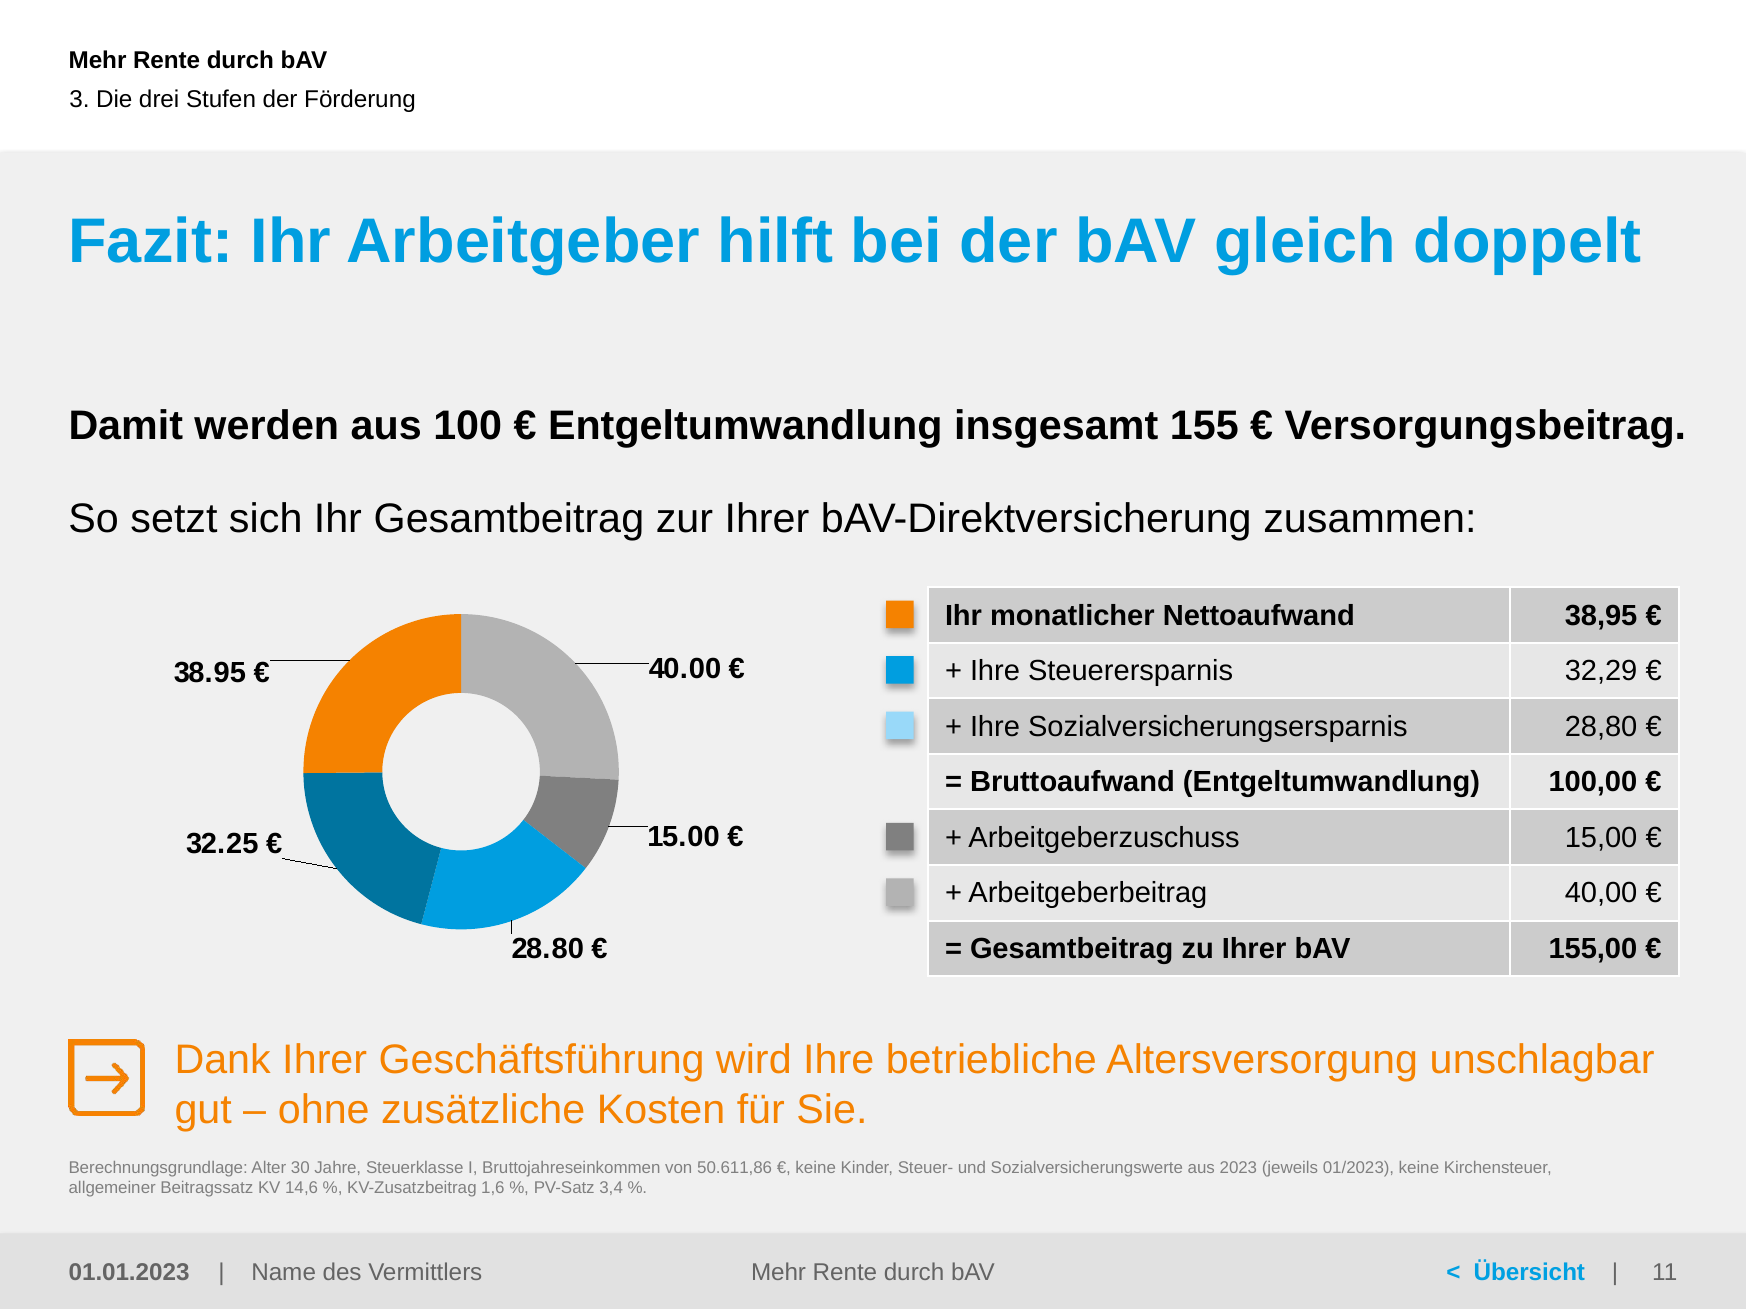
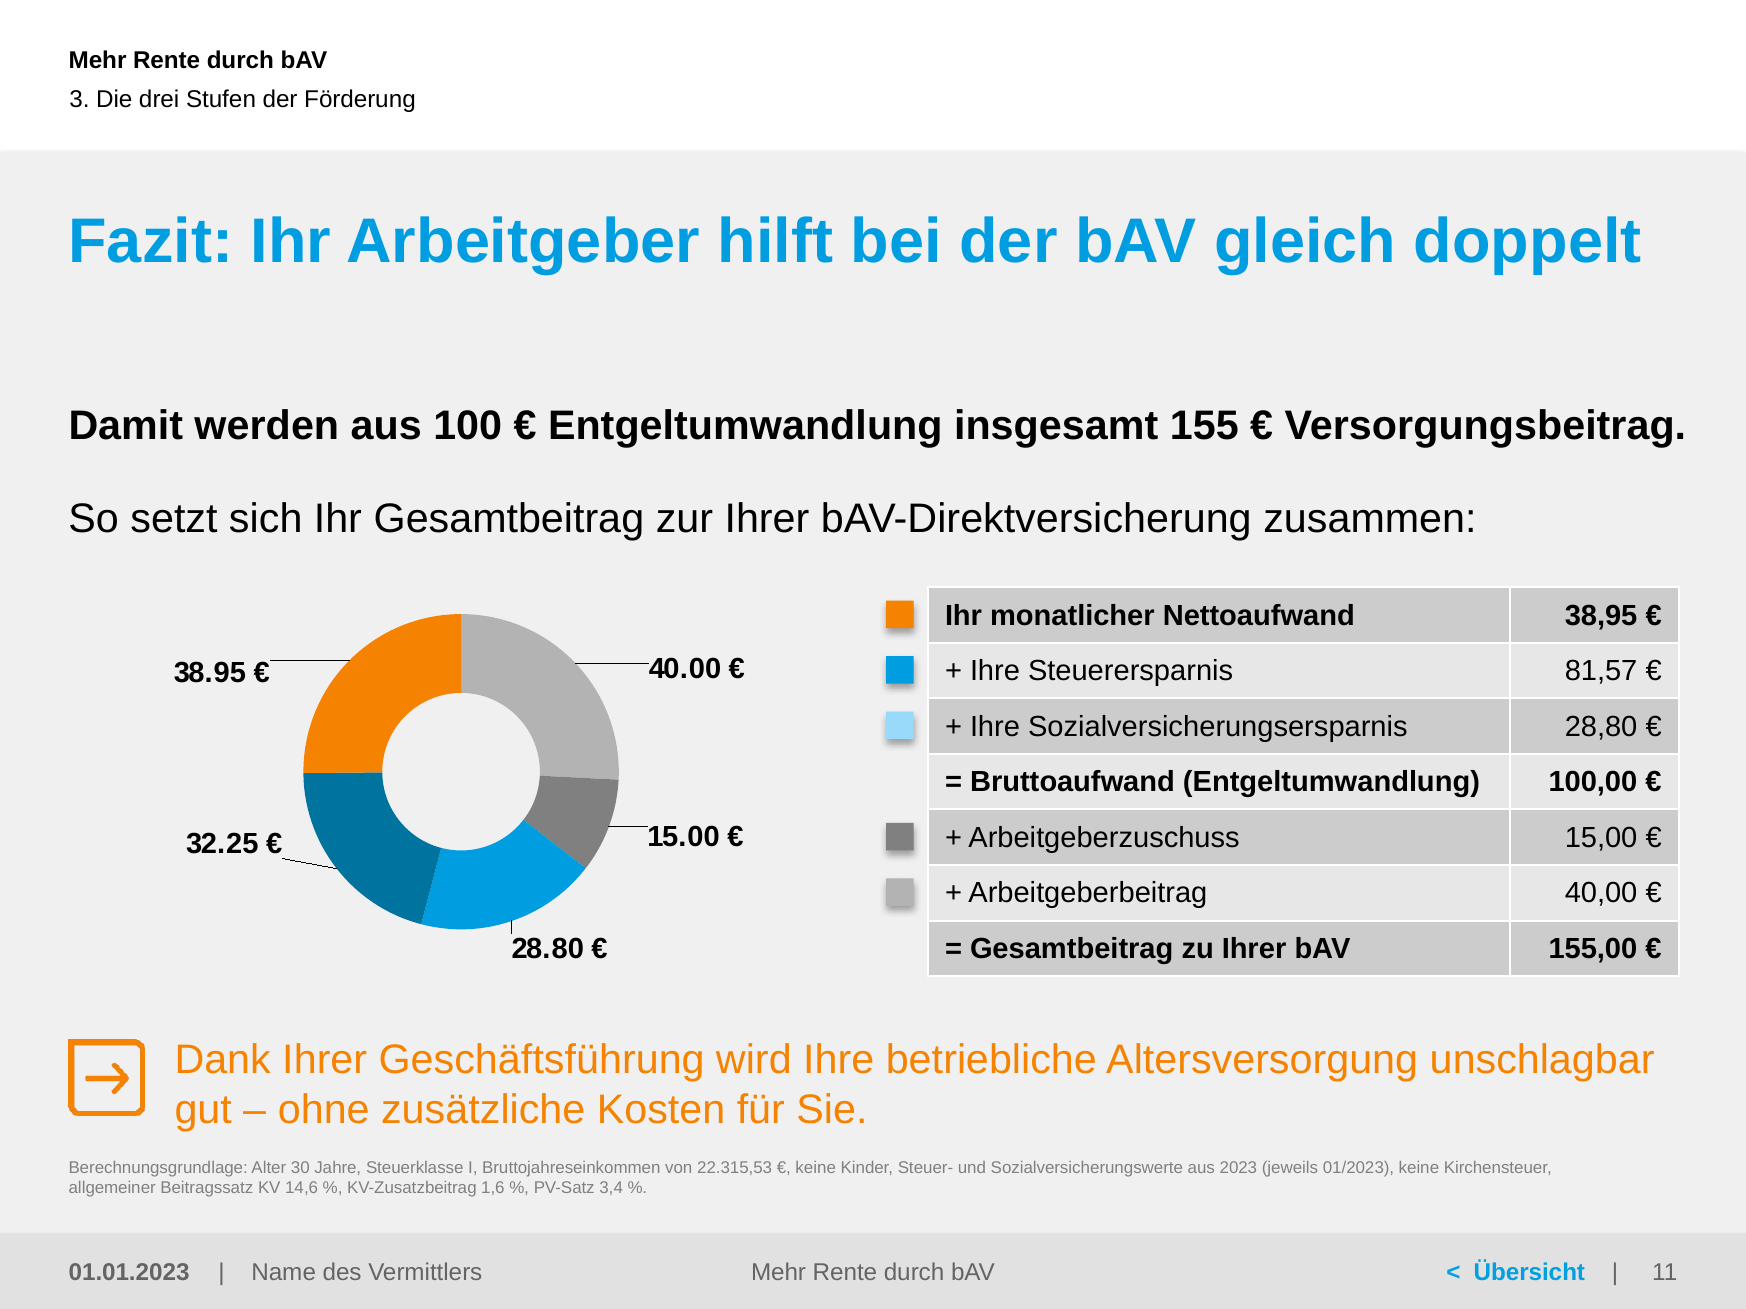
32,29: 32,29 -> 81,57
50.611,86: 50.611,86 -> 22.315,53
